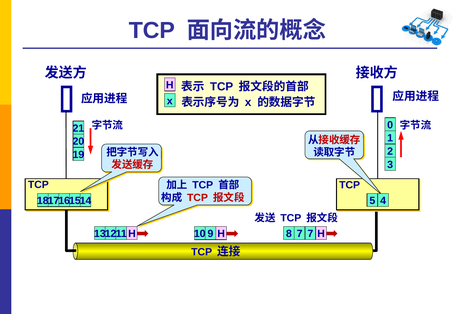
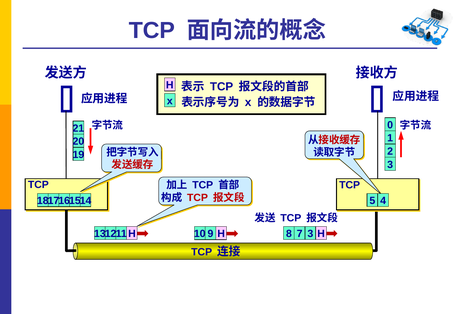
7 7: 7 -> 3
